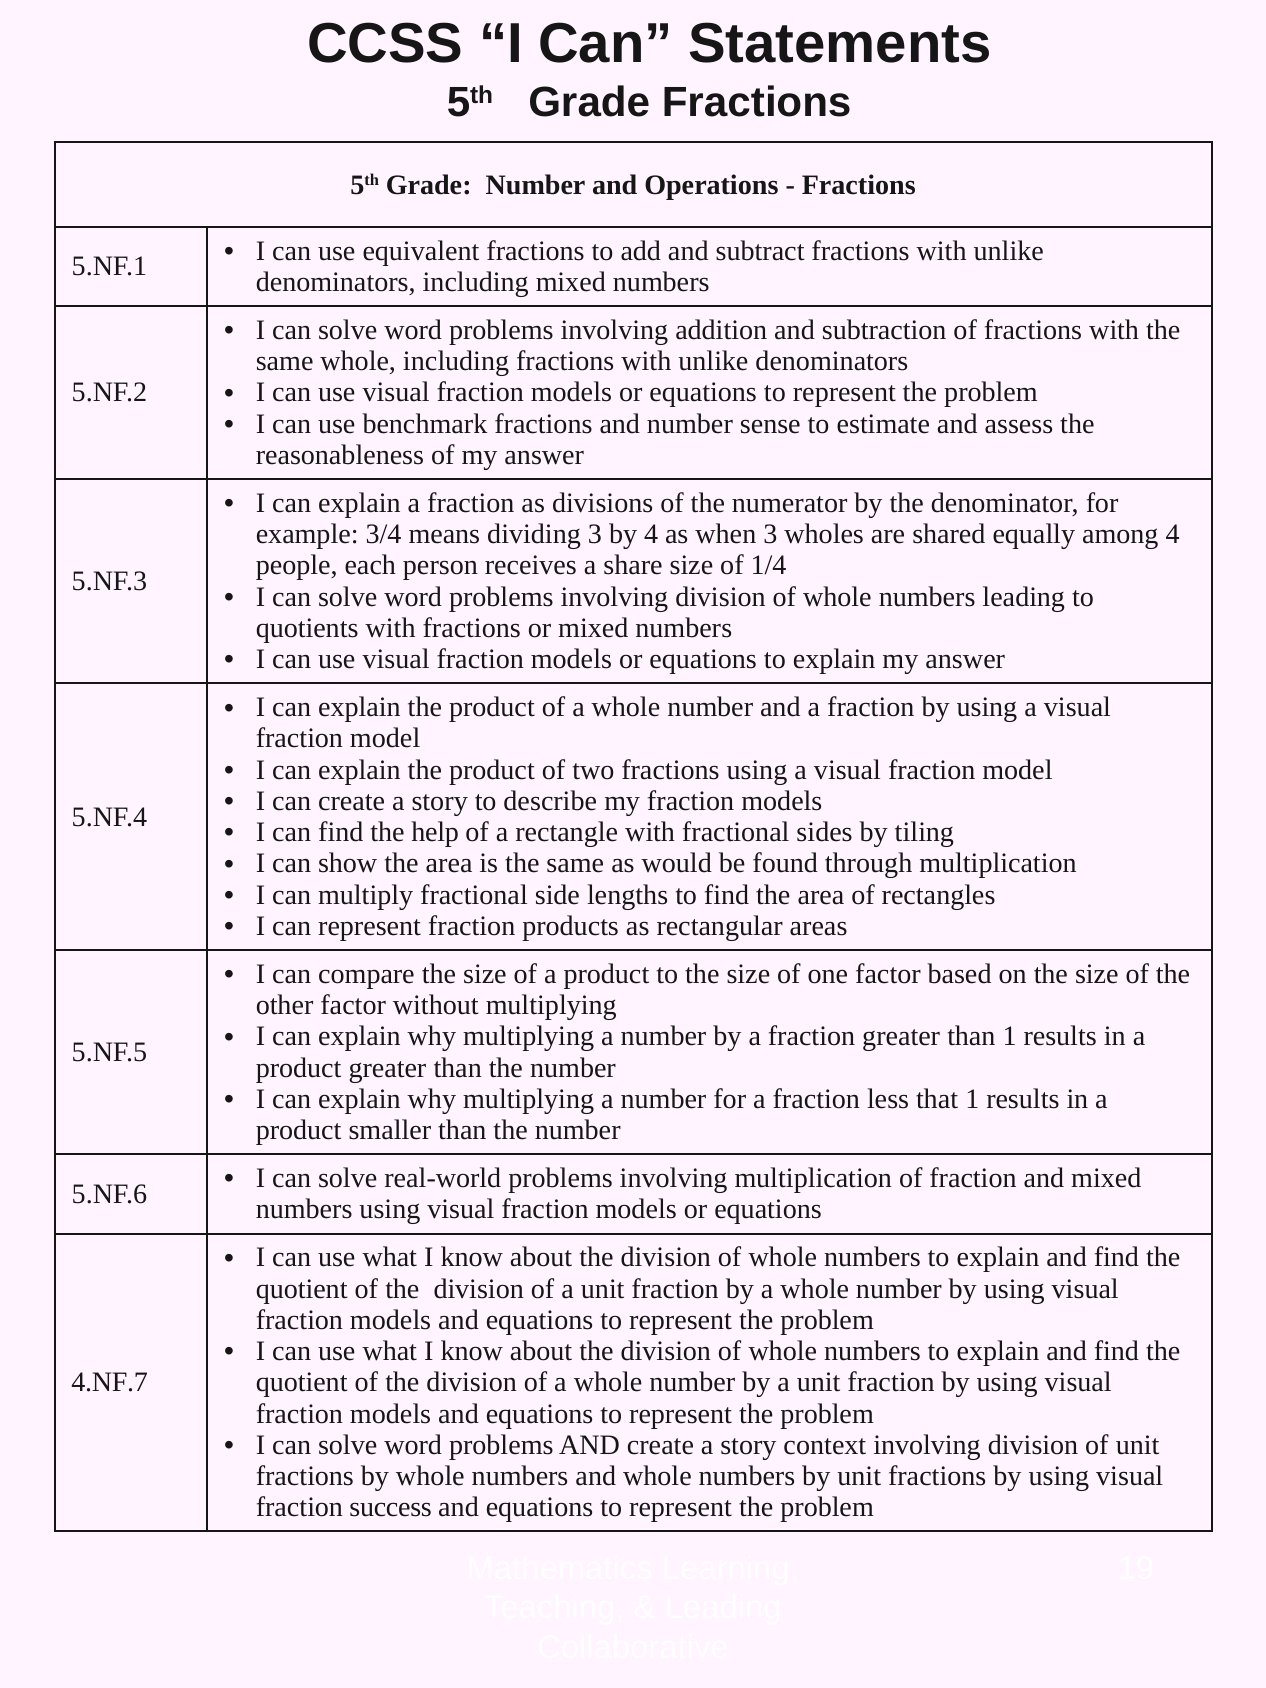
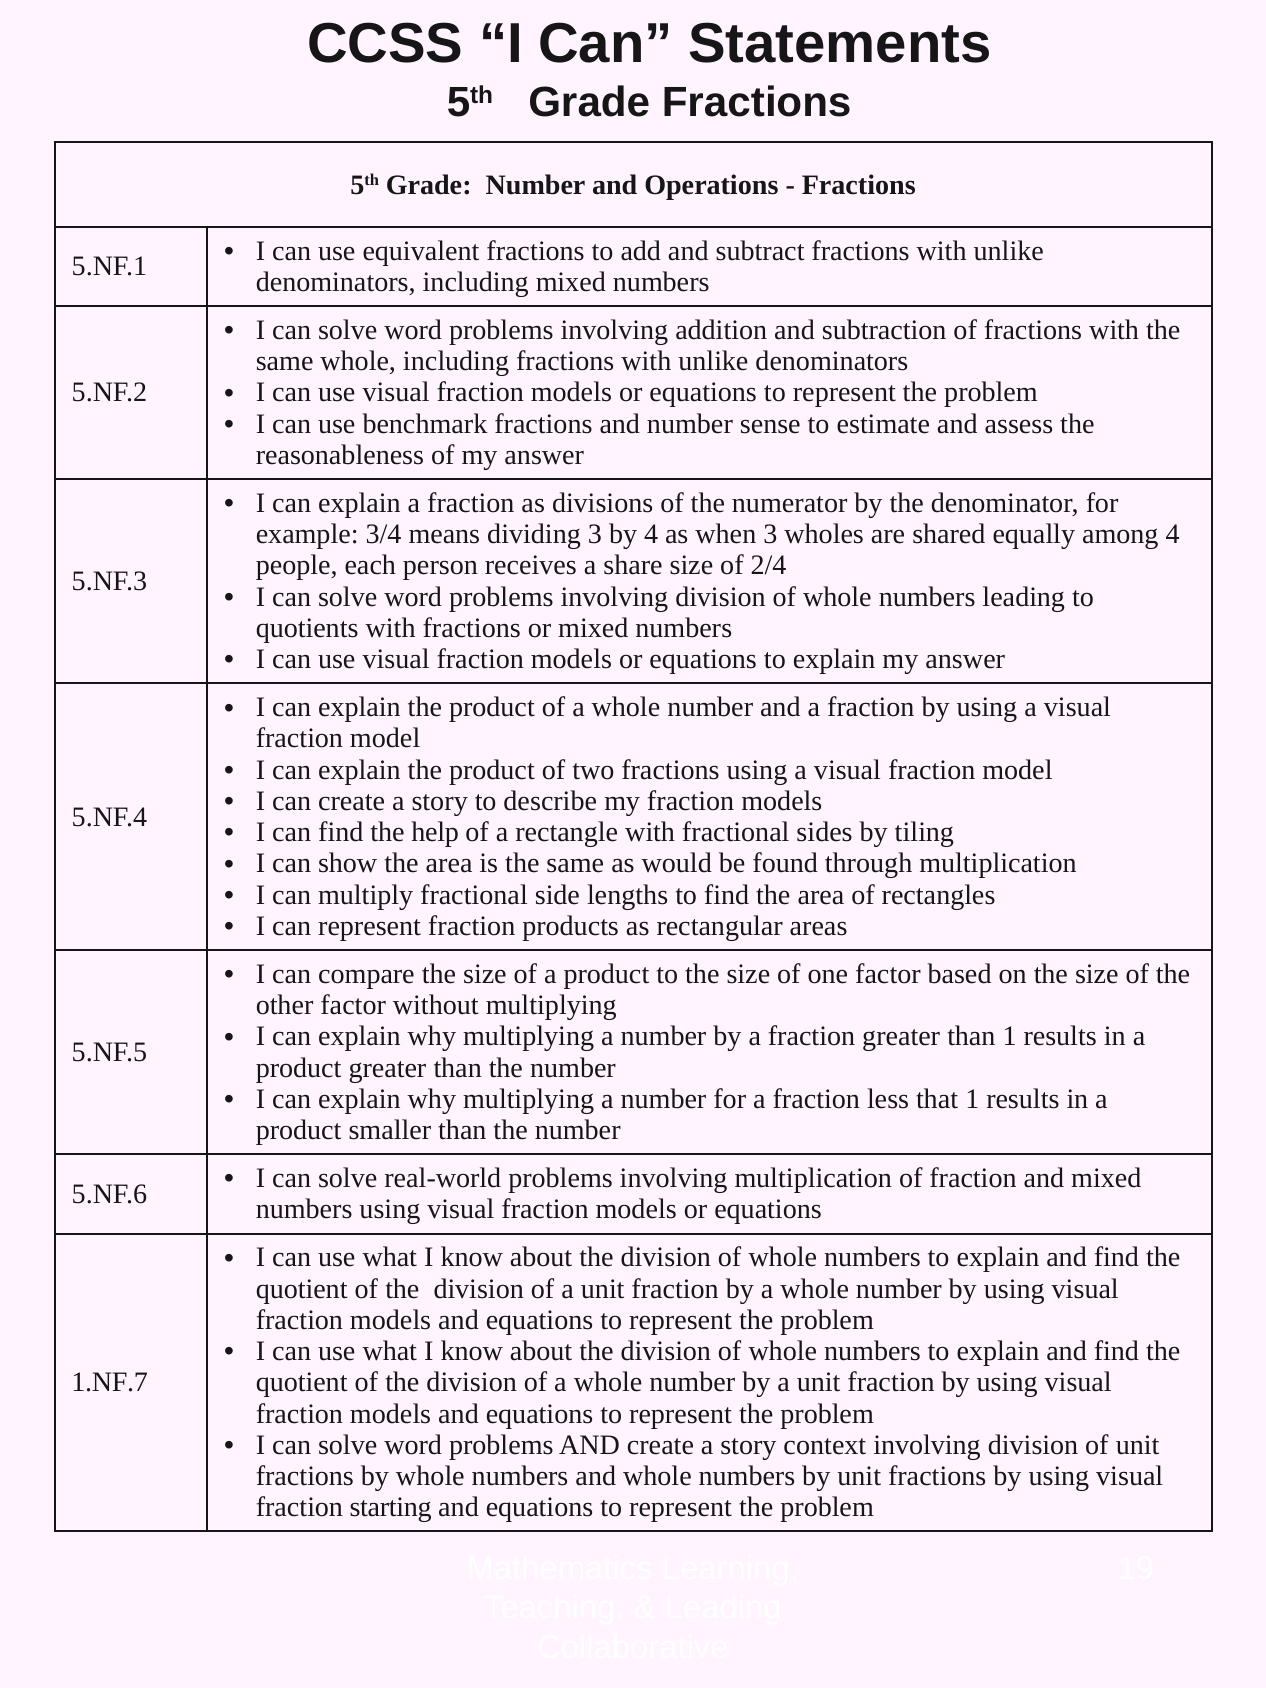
1/4: 1/4 -> 2/4
4.NF.7: 4.NF.7 -> 1.NF.7
success: success -> starting
